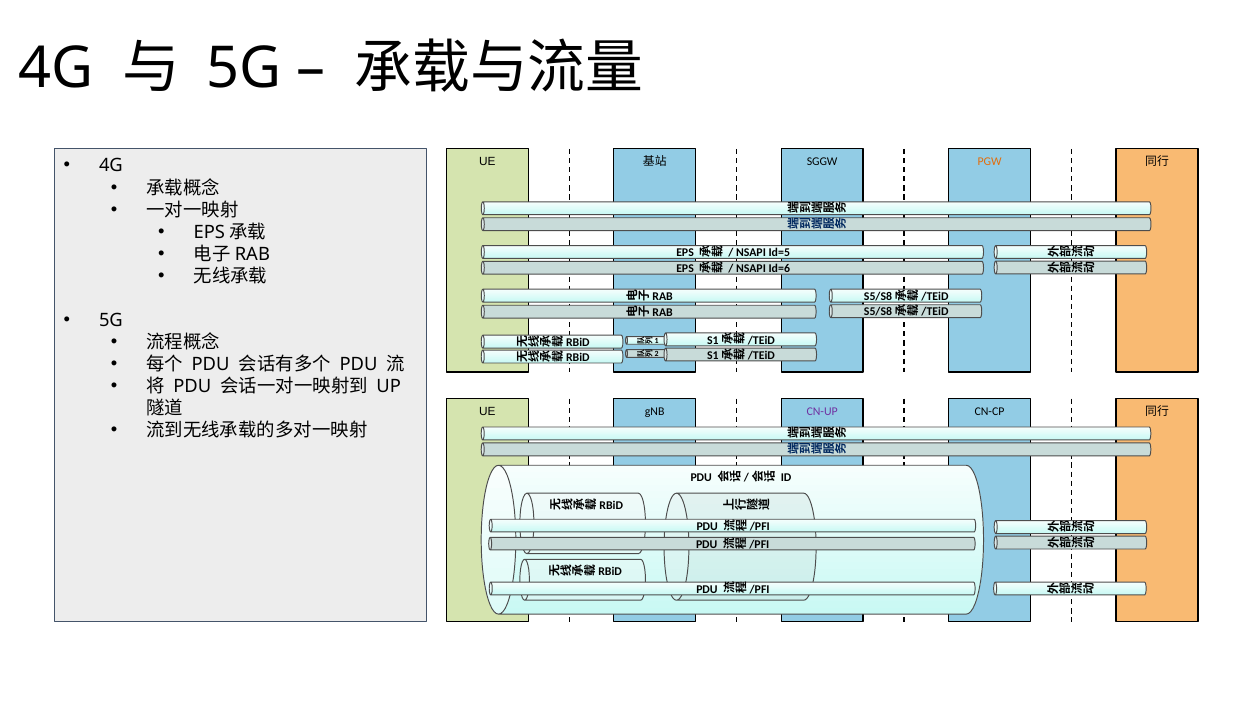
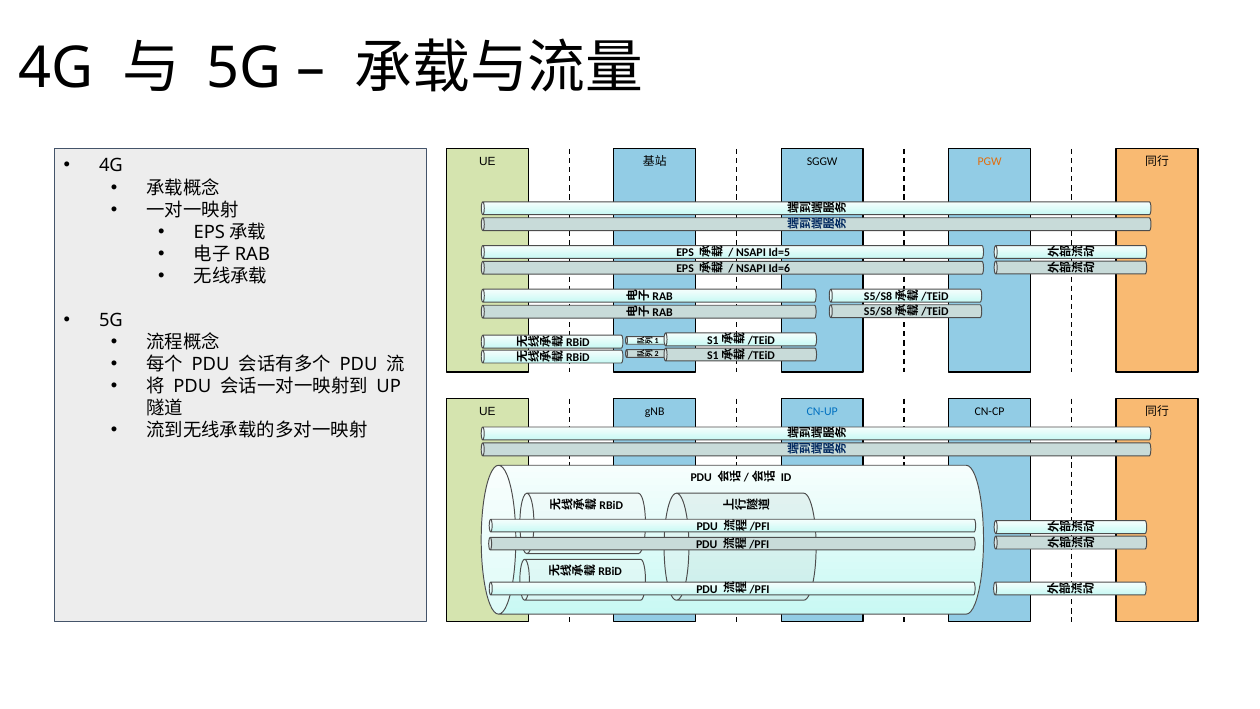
CN-UP colour: purple -> blue
